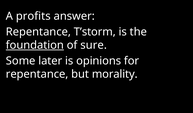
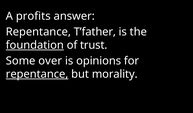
T’storm: T’storm -> T’father
sure: sure -> trust
later: later -> over
repentance at (37, 74) underline: none -> present
